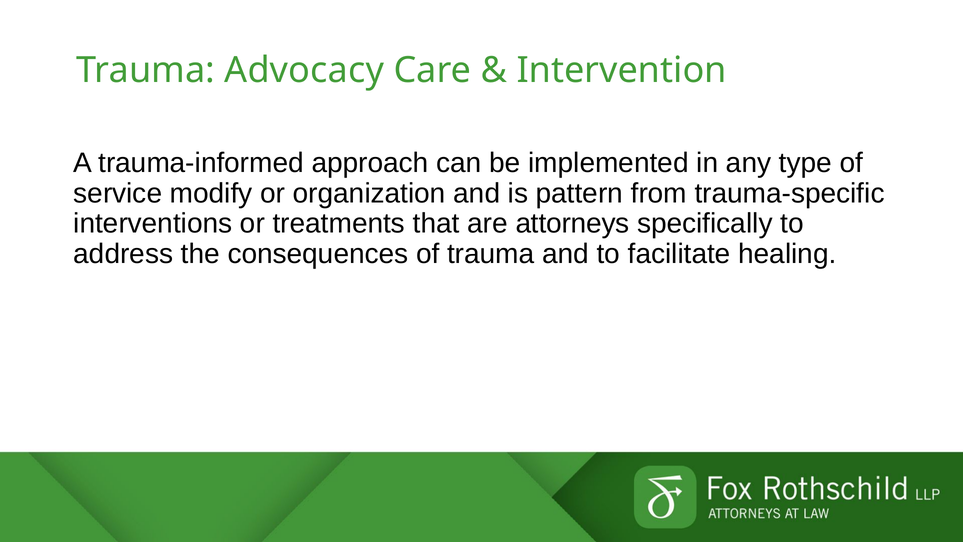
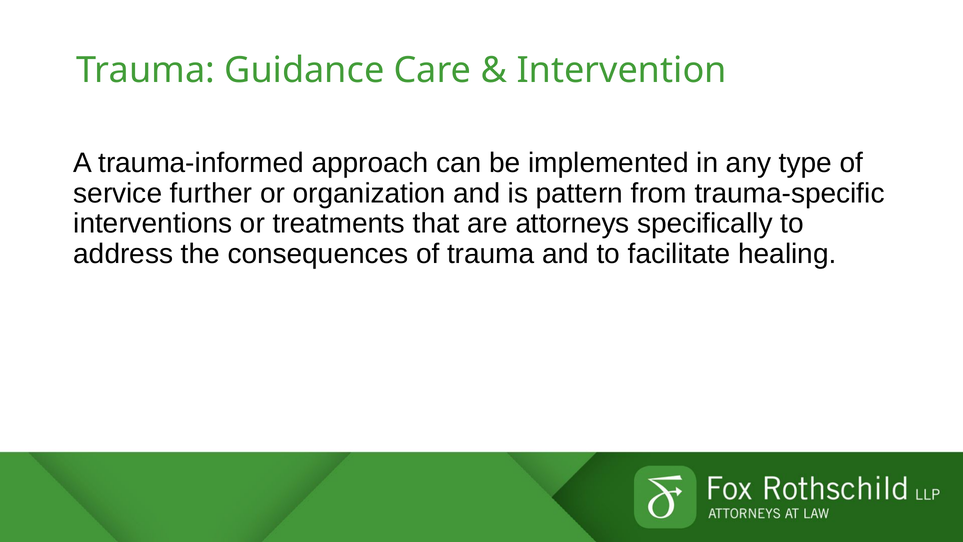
Advocacy: Advocacy -> Guidance
modify: modify -> further
